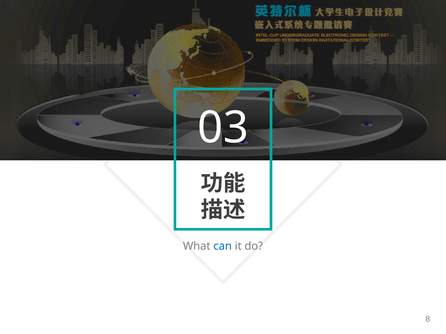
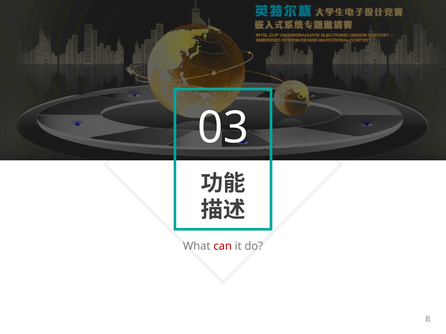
can colour: blue -> red
